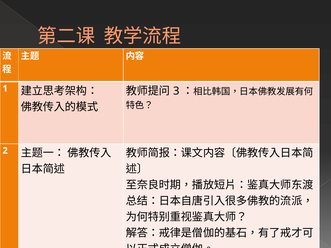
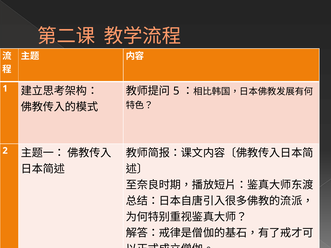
3: 3 -> 5
